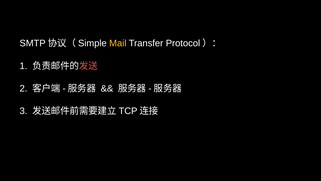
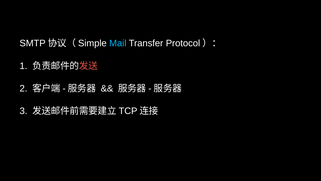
Mail colour: yellow -> light blue
